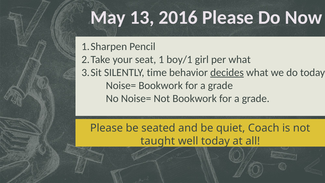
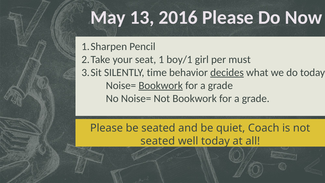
per what: what -> must
Bookwork at (161, 85) underline: none -> present
taught at (158, 141): taught -> seated
